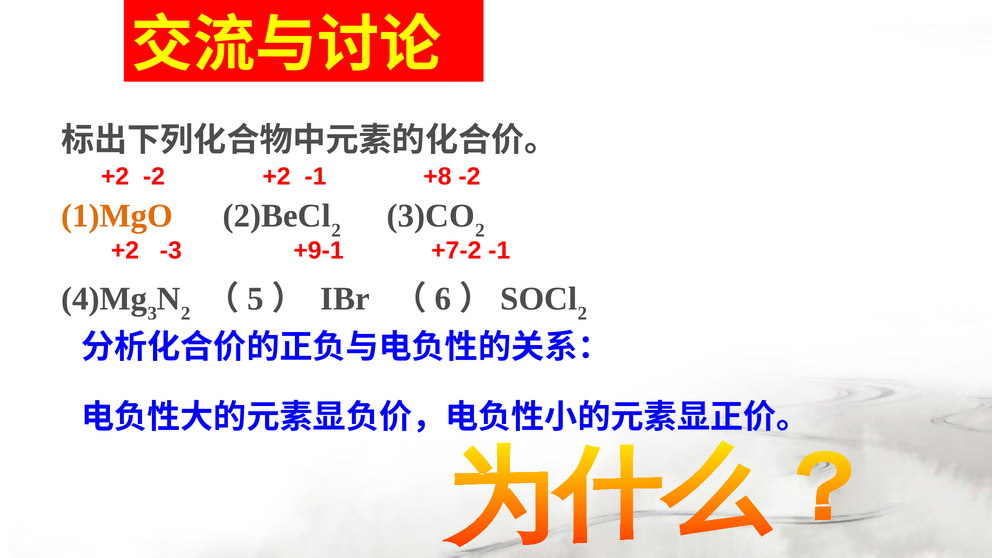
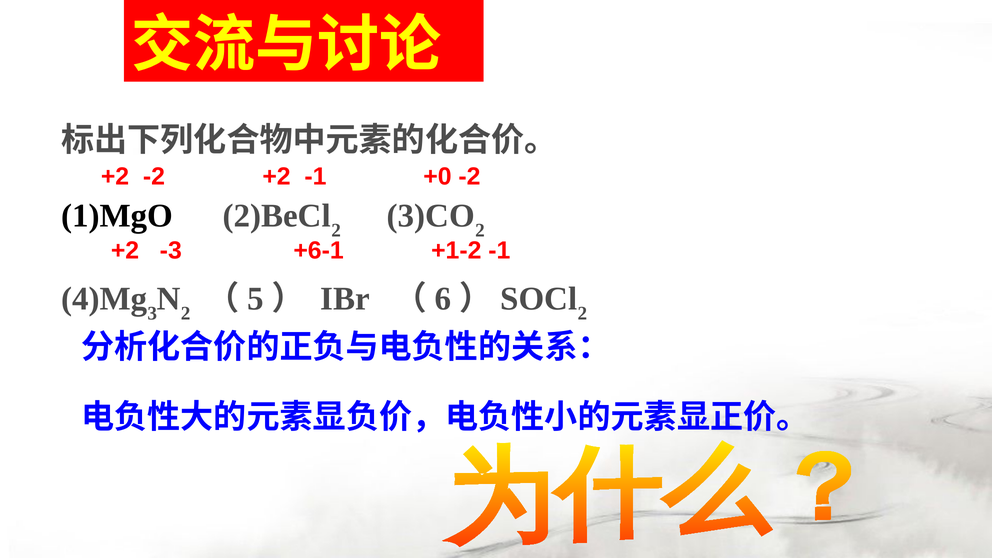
+8: +8 -> +0
1)MgO colour: orange -> black
+9-1: +9-1 -> +6-1
+7-2: +7-2 -> +1-2
